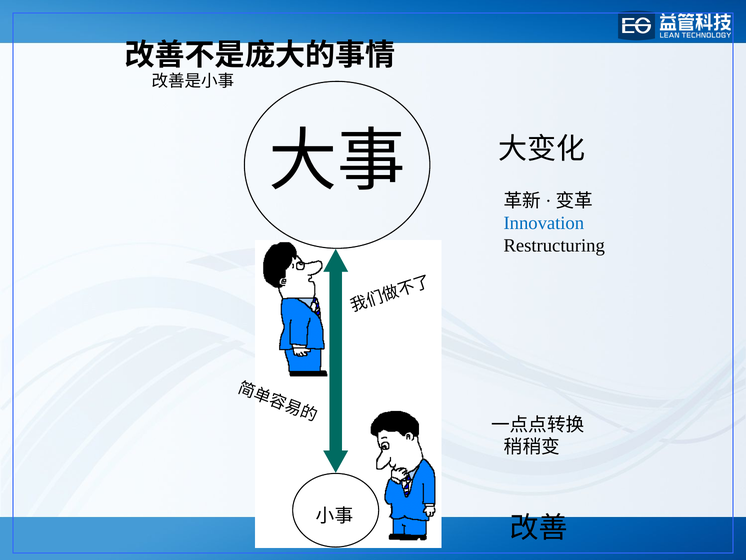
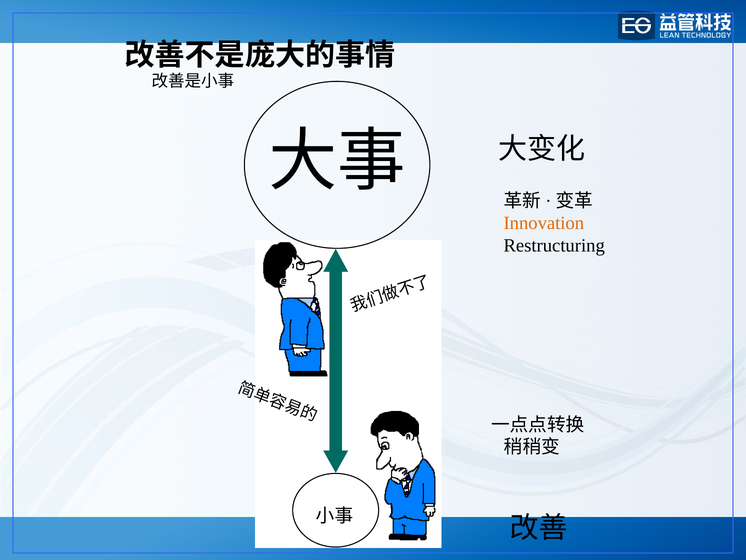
Innovation colour: blue -> orange
